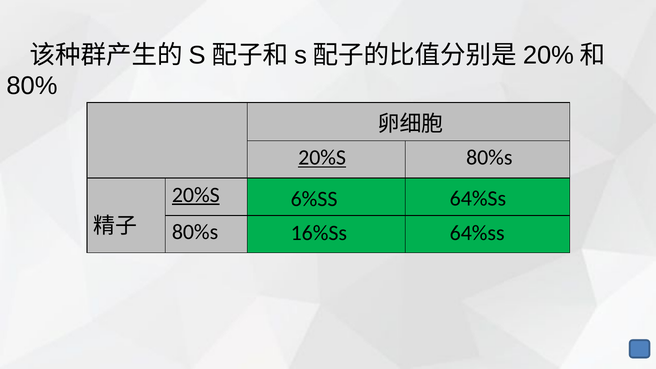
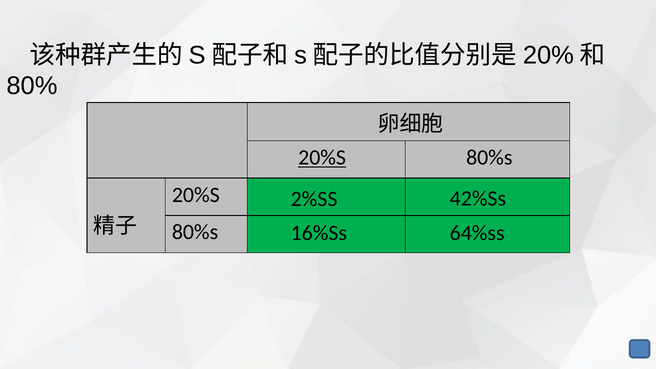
20%S at (196, 195) underline: present -> none
64%Ss at (478, 198): 64%Ss -> 42%Ss
6%SS: 6%SS -> 2%SS
